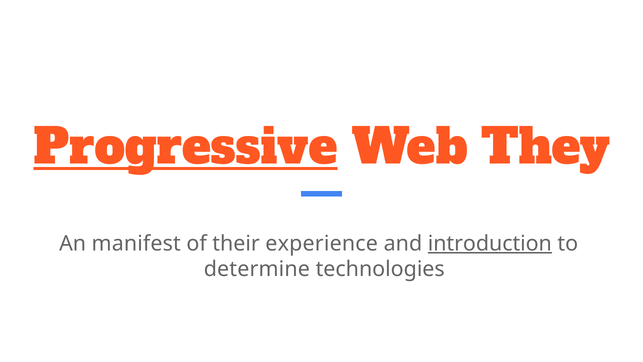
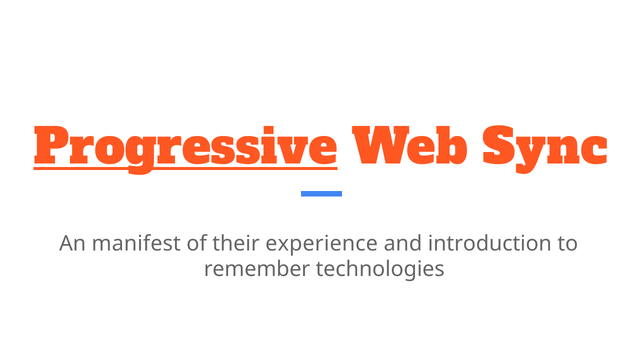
They: They -> Sync
introduction underline: present -> none
determine: determine -> remember
